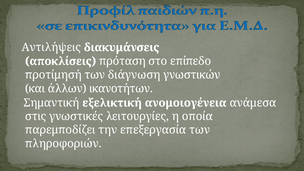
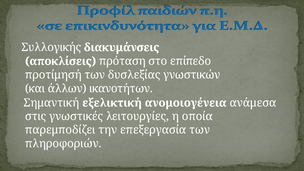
Αντιλήψεις: Αντιλήψεις -> Συλλογικής
διάγνωση: διάγνωση -> δυσλεξίας
